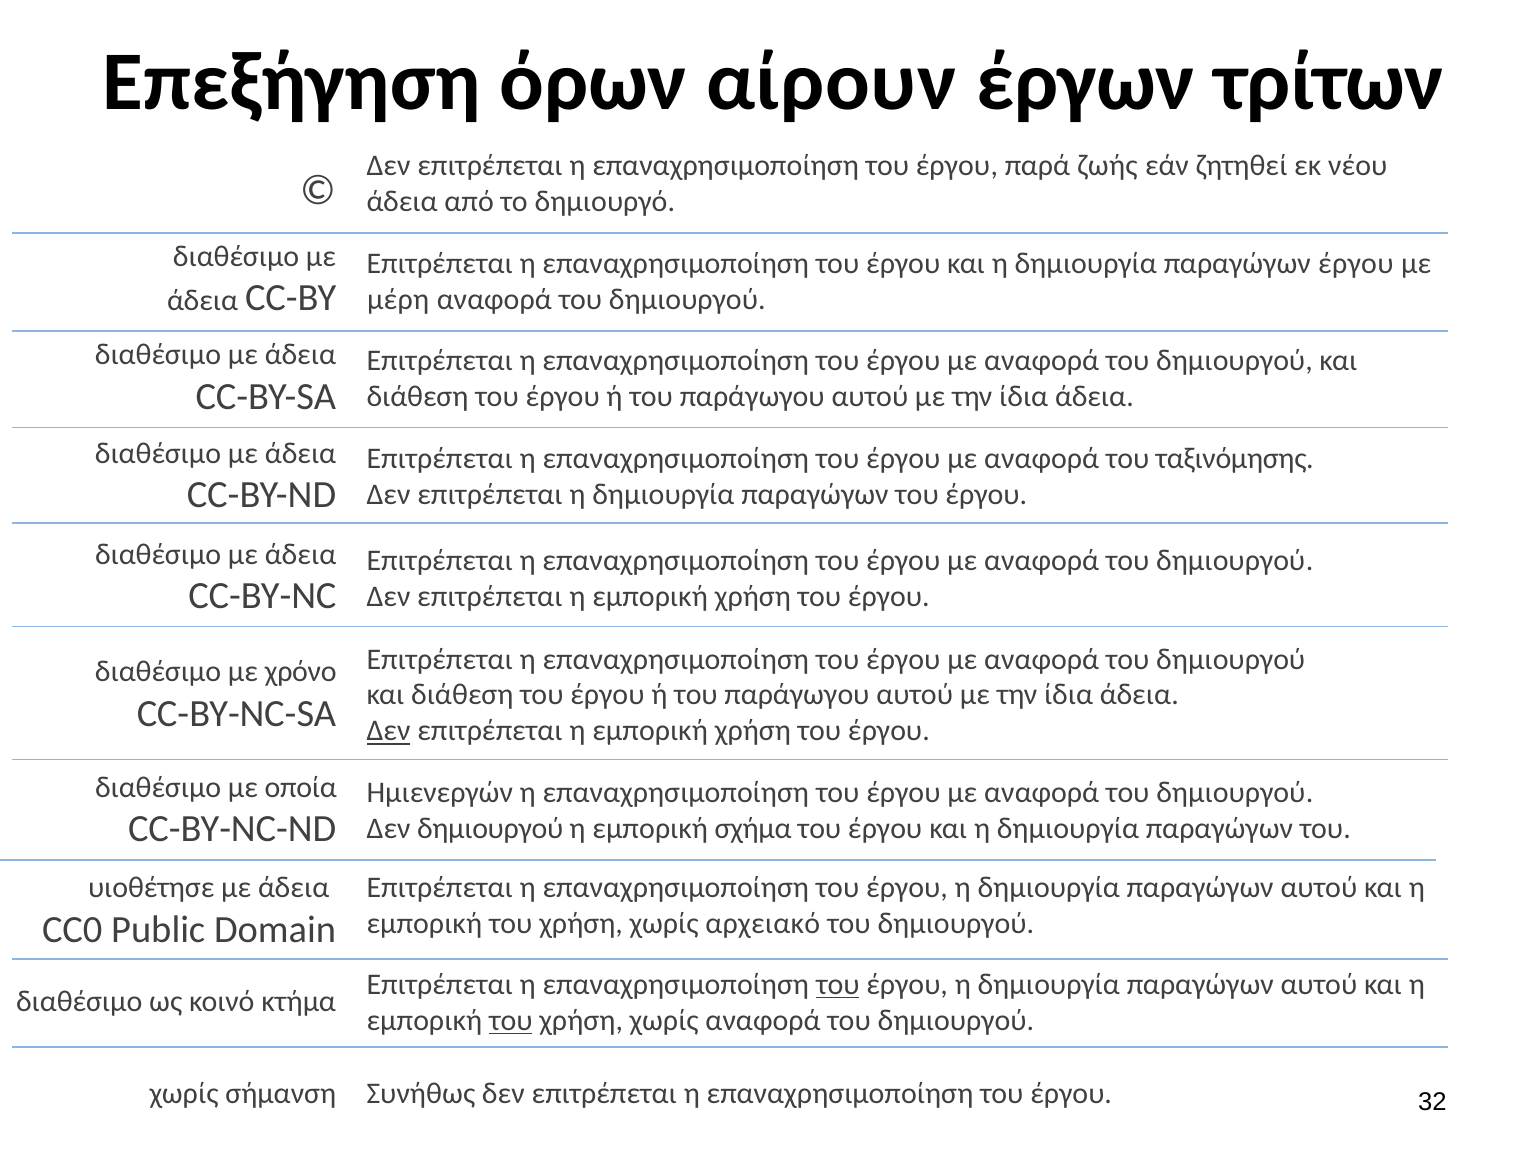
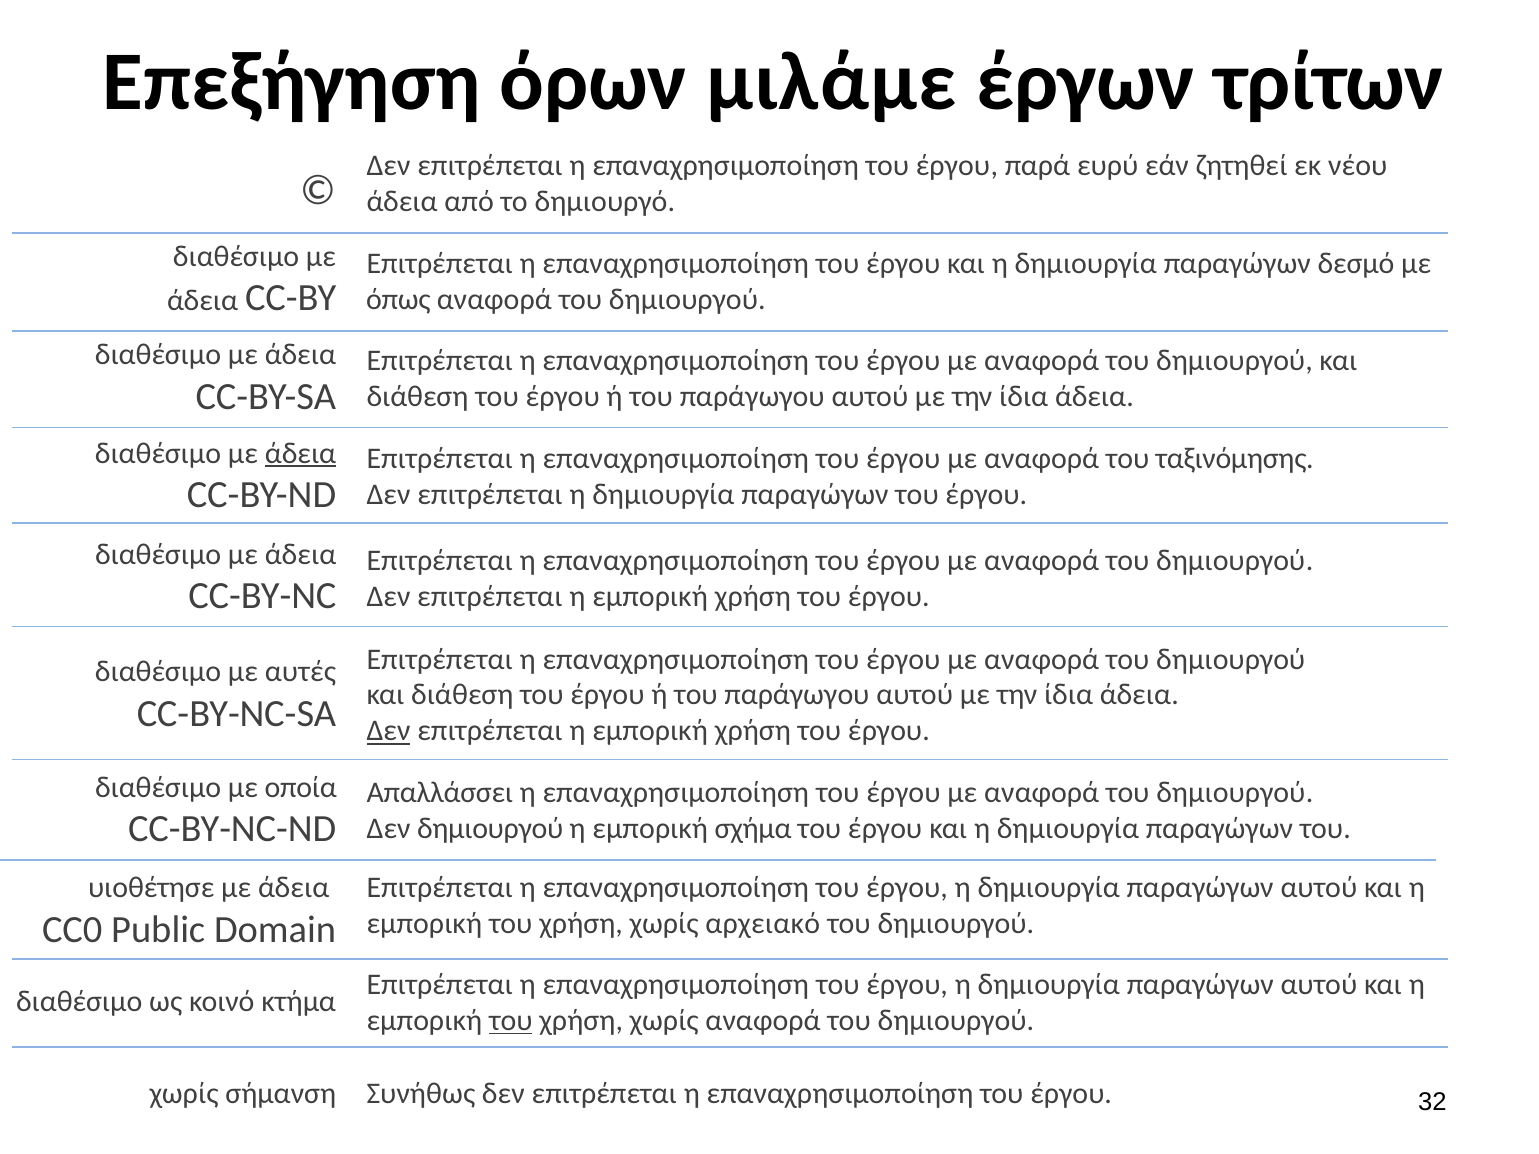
αίρουν: αίρουν -> μιλάμε
ζωής: ζωής -> ευρύ
παραγώγων έργου: έργου -> δεσμό
μέρη: μέρη -> όπως
άδεια at (300, 454) underline: none -> present
χρόνο: χρόνο -> αυτές
Ημιενεργών: Ημιενεργών -> Απαλλάσσει
του at (838, 985) underline: present -> none
